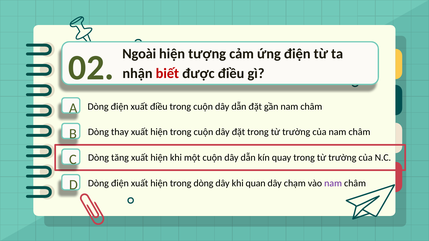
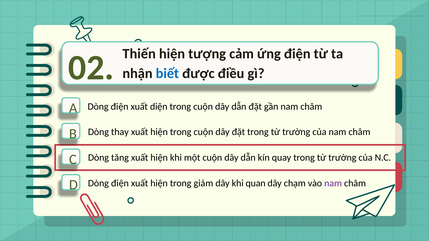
Ngoài: Ngoài -> Thiến
biết colour: red -> blue
xuất điều: điều -> diện
trong dòng: dòng -> giảm
